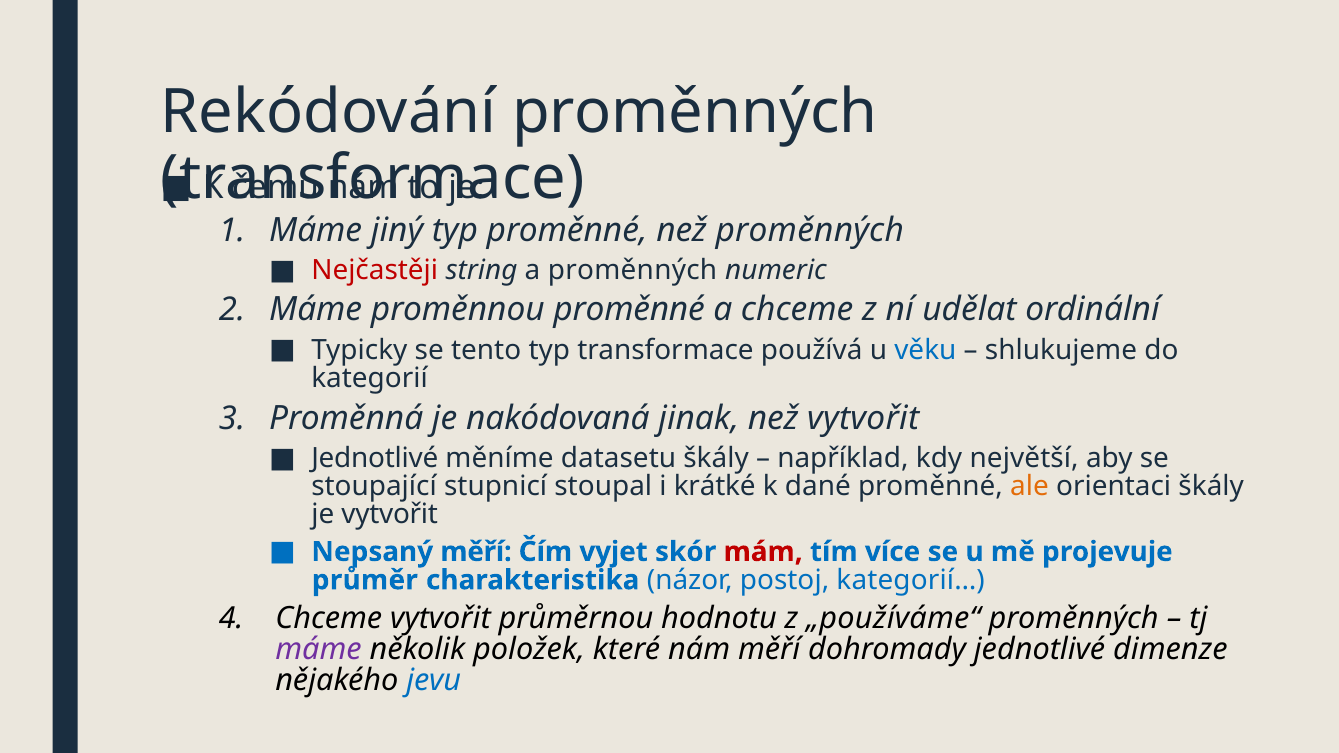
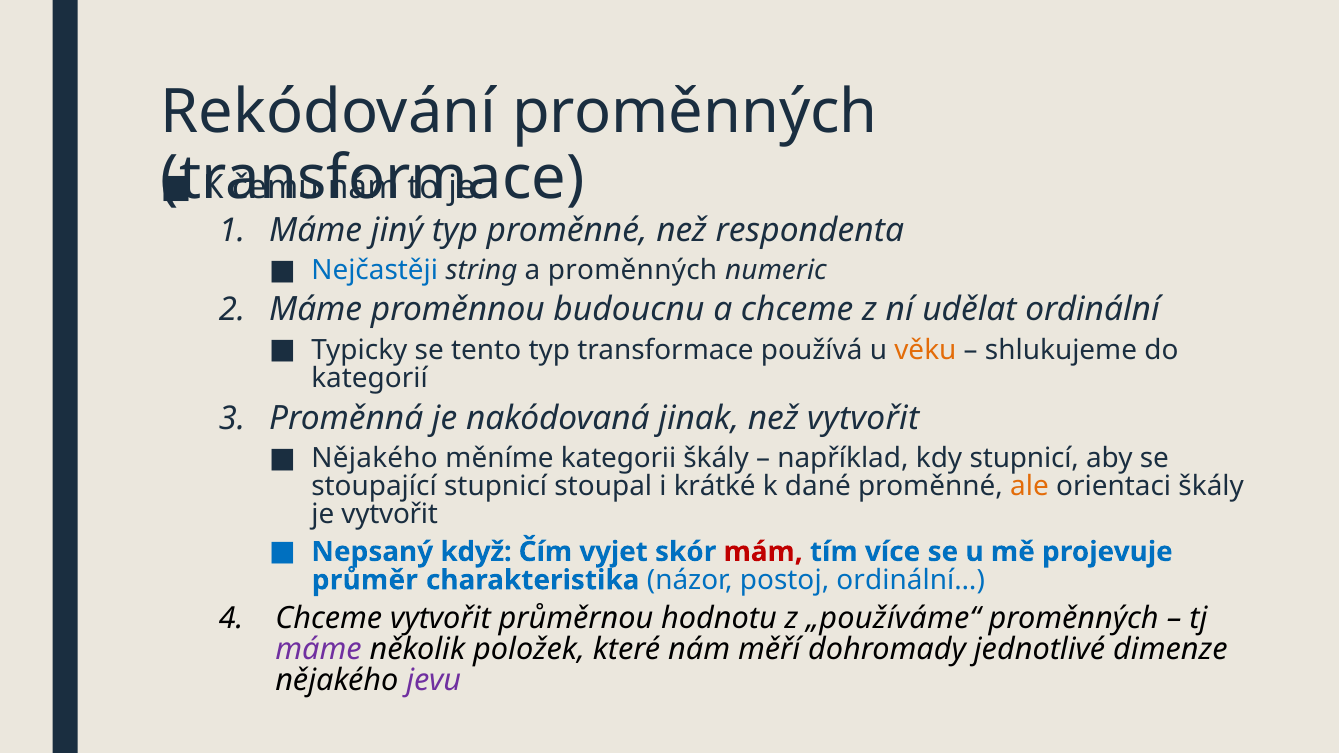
než proměnných: proměnných -> respondenta
Nejčastěji colour: red -> blue
proměnnou proměnné: proměnné -> budoucnu
věku colour: blue -> orange
Jednotlivé at (375, 458): Jednotlivé -> Nějakého
datasetu: datasetu -> kategorii
kdy největší: největší -> stupnicí
Nepsaný měří: měří -> když
kategorií…: kategorií… -> ordinální…
jevu colour: blue -> purple
